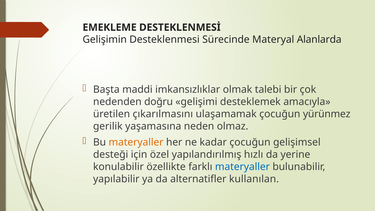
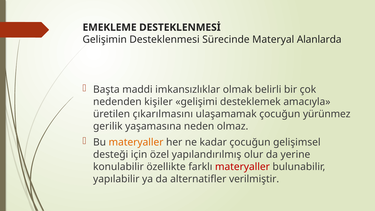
talebi: talebi -> belirli
doğru: doğru -> kişiler
hızlı: hızlı -> olur
materyaller at (242, 167) colour: blue -> red
kullanılan: kullanılan -> verilmiştir
